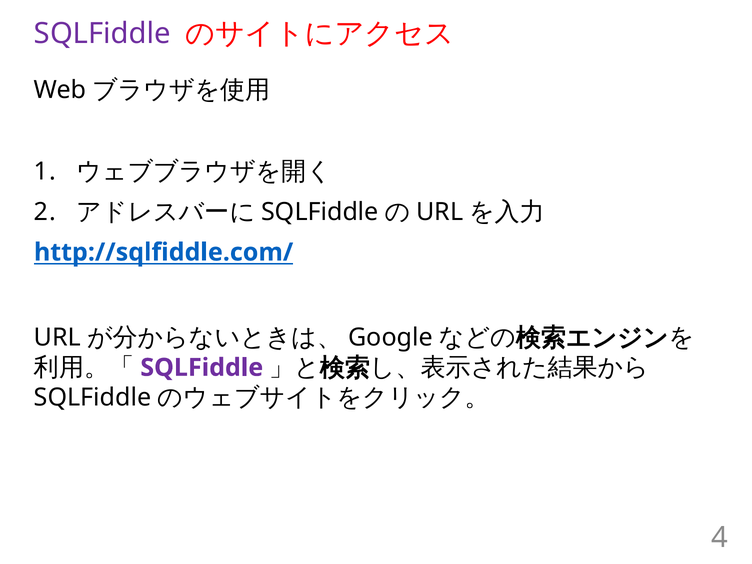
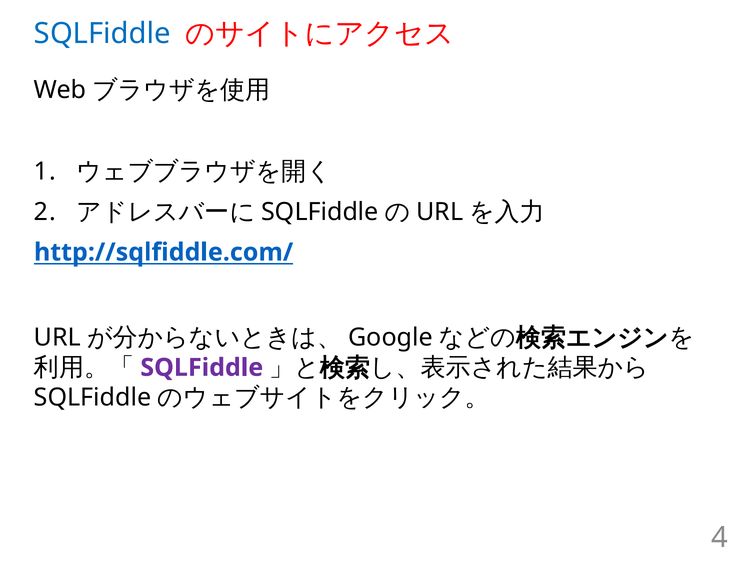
SQLFiddle at (102, 34) colour: purple -> blue
